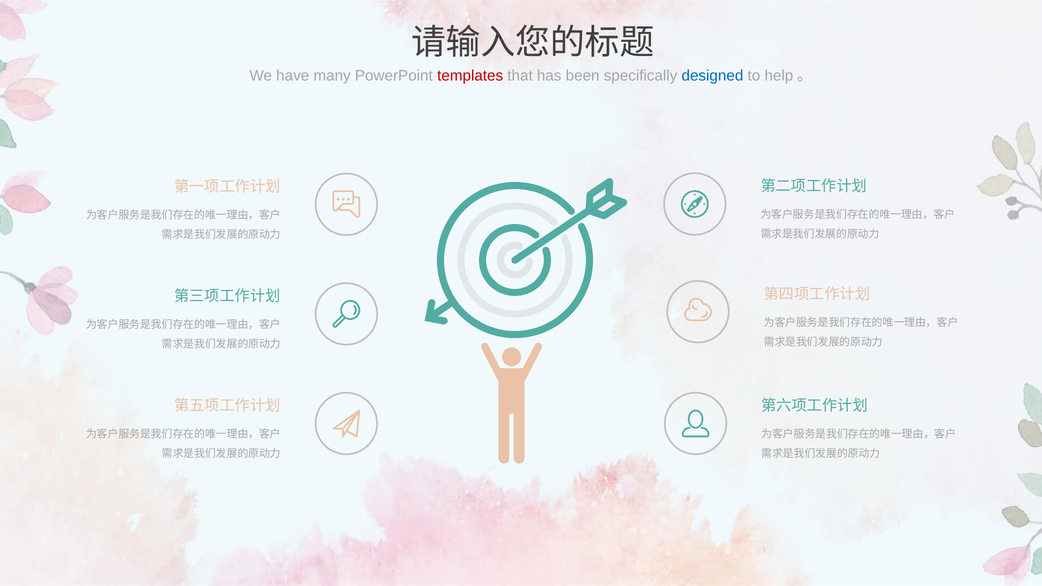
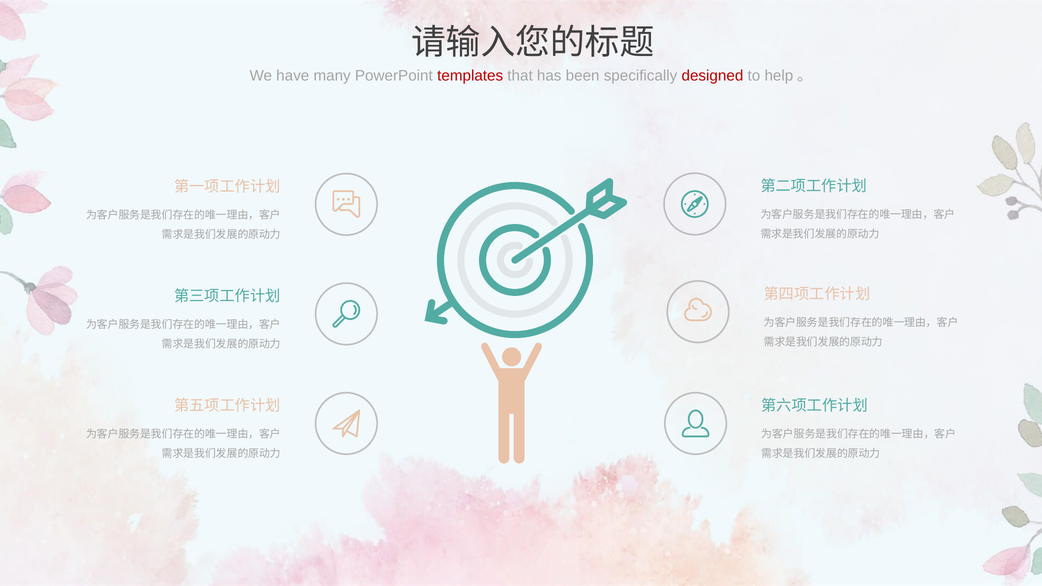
designed colour: blue -> red
